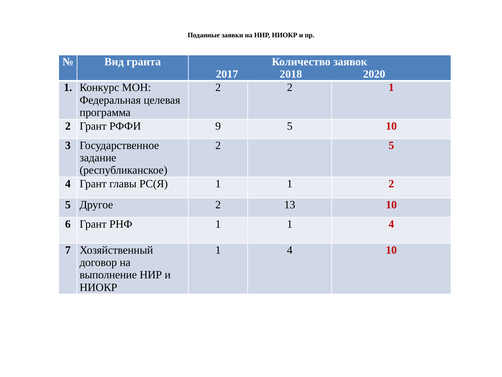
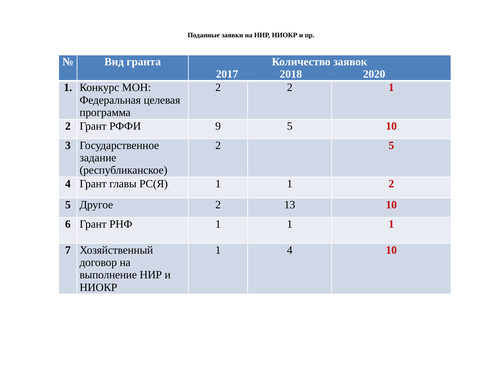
1 1 4: 4 -> 1
